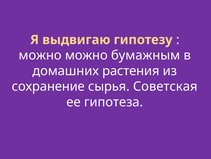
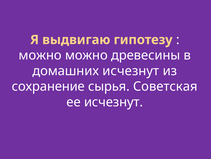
бумажным: бумажным -> древесины
домашних растения: растения -> исчезнут
ее гипотеза: гипотеза -> исчезнут
